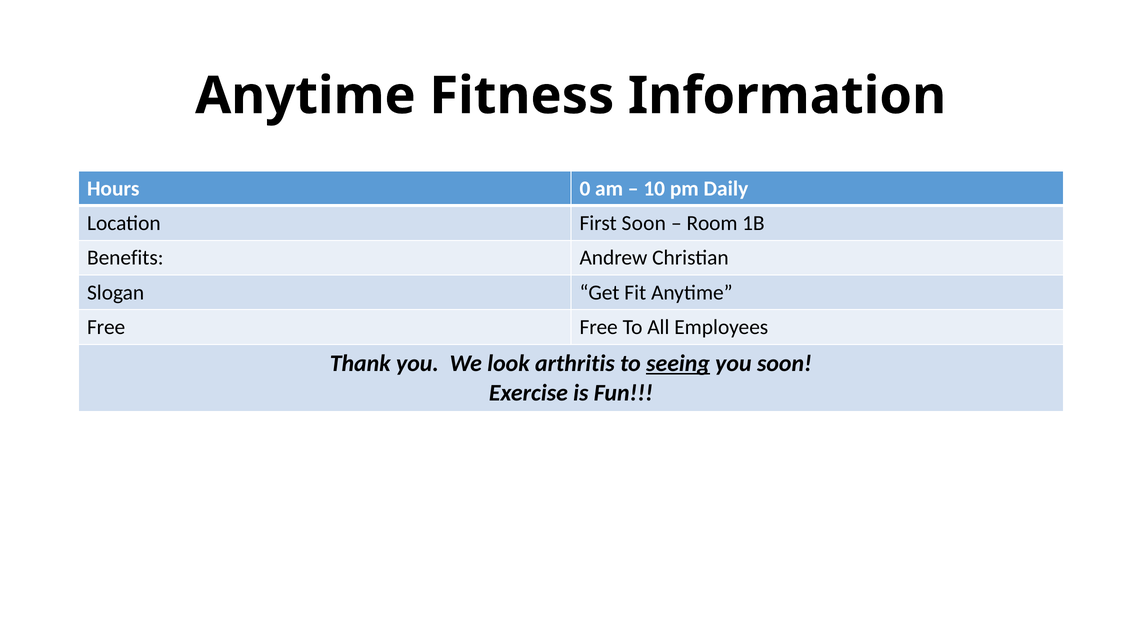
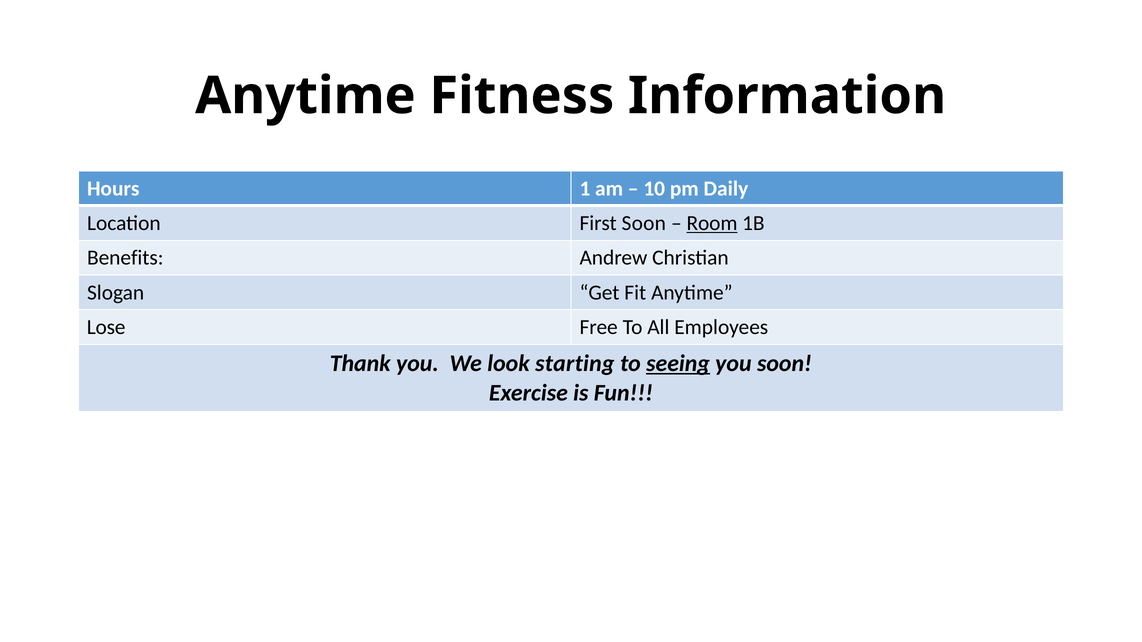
0: 0 -> 1
Room underline: none -> present
Free at (106, 328): Free -> Lose
arthritis: arthritis -> starting
